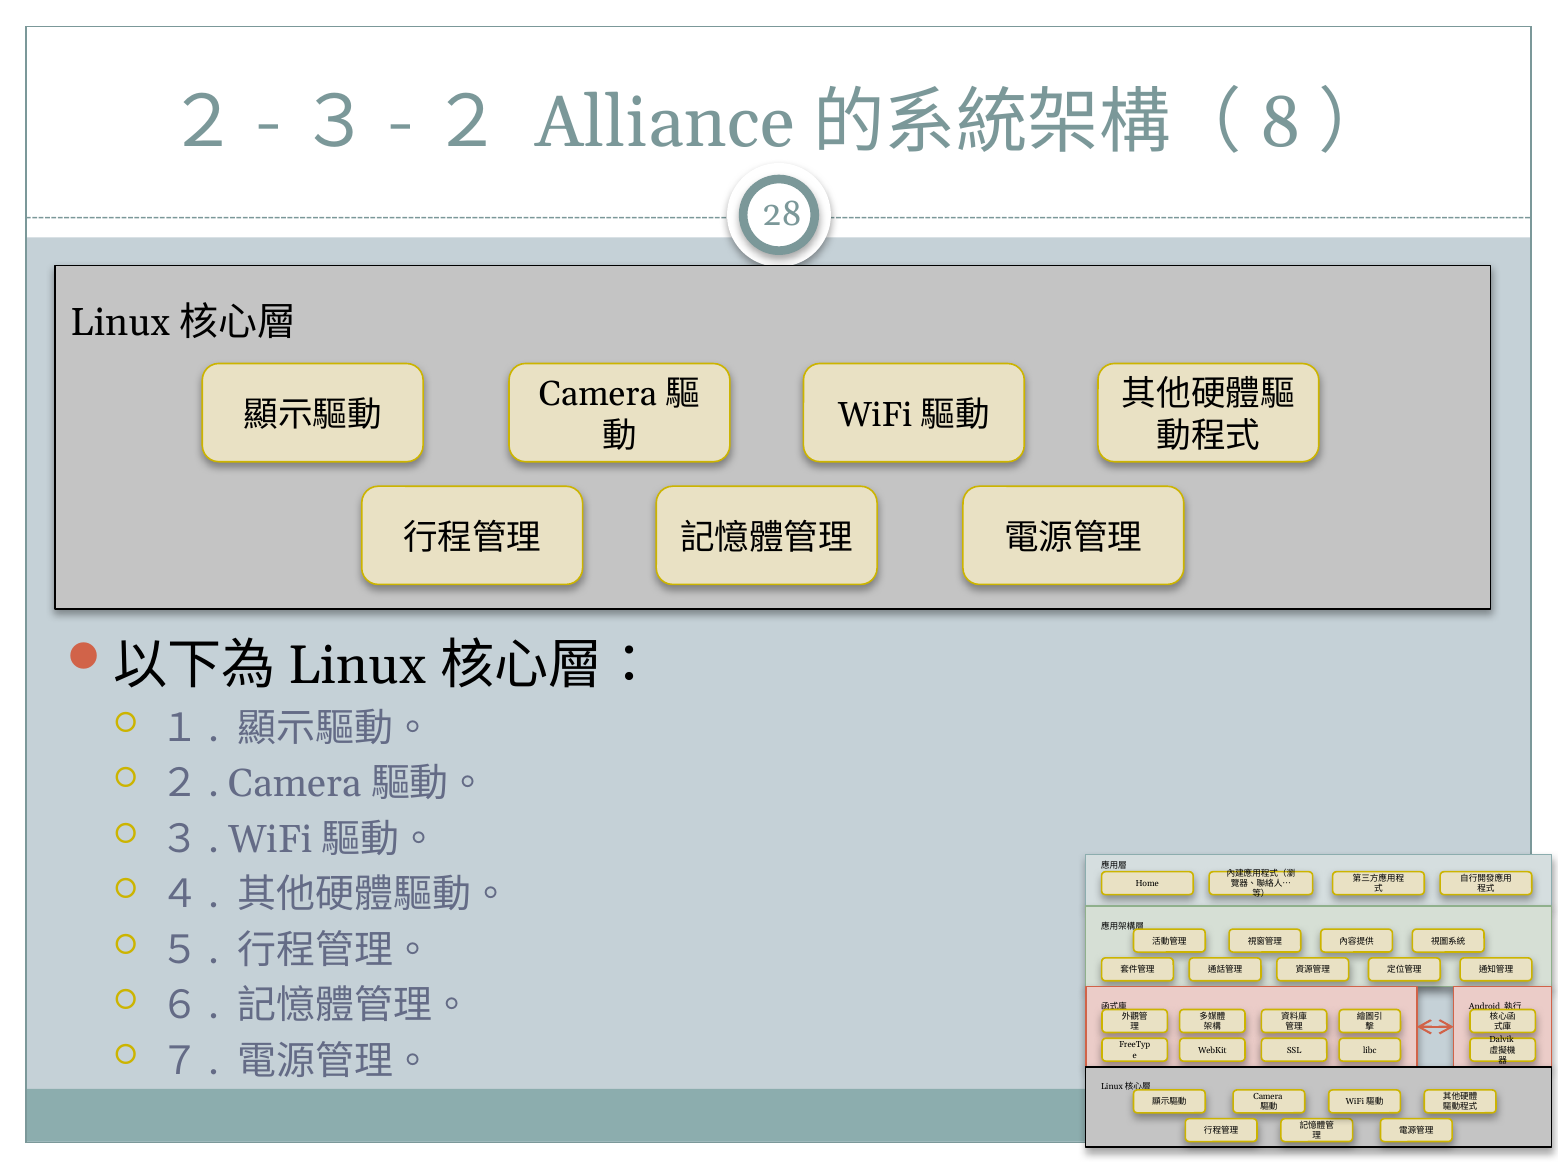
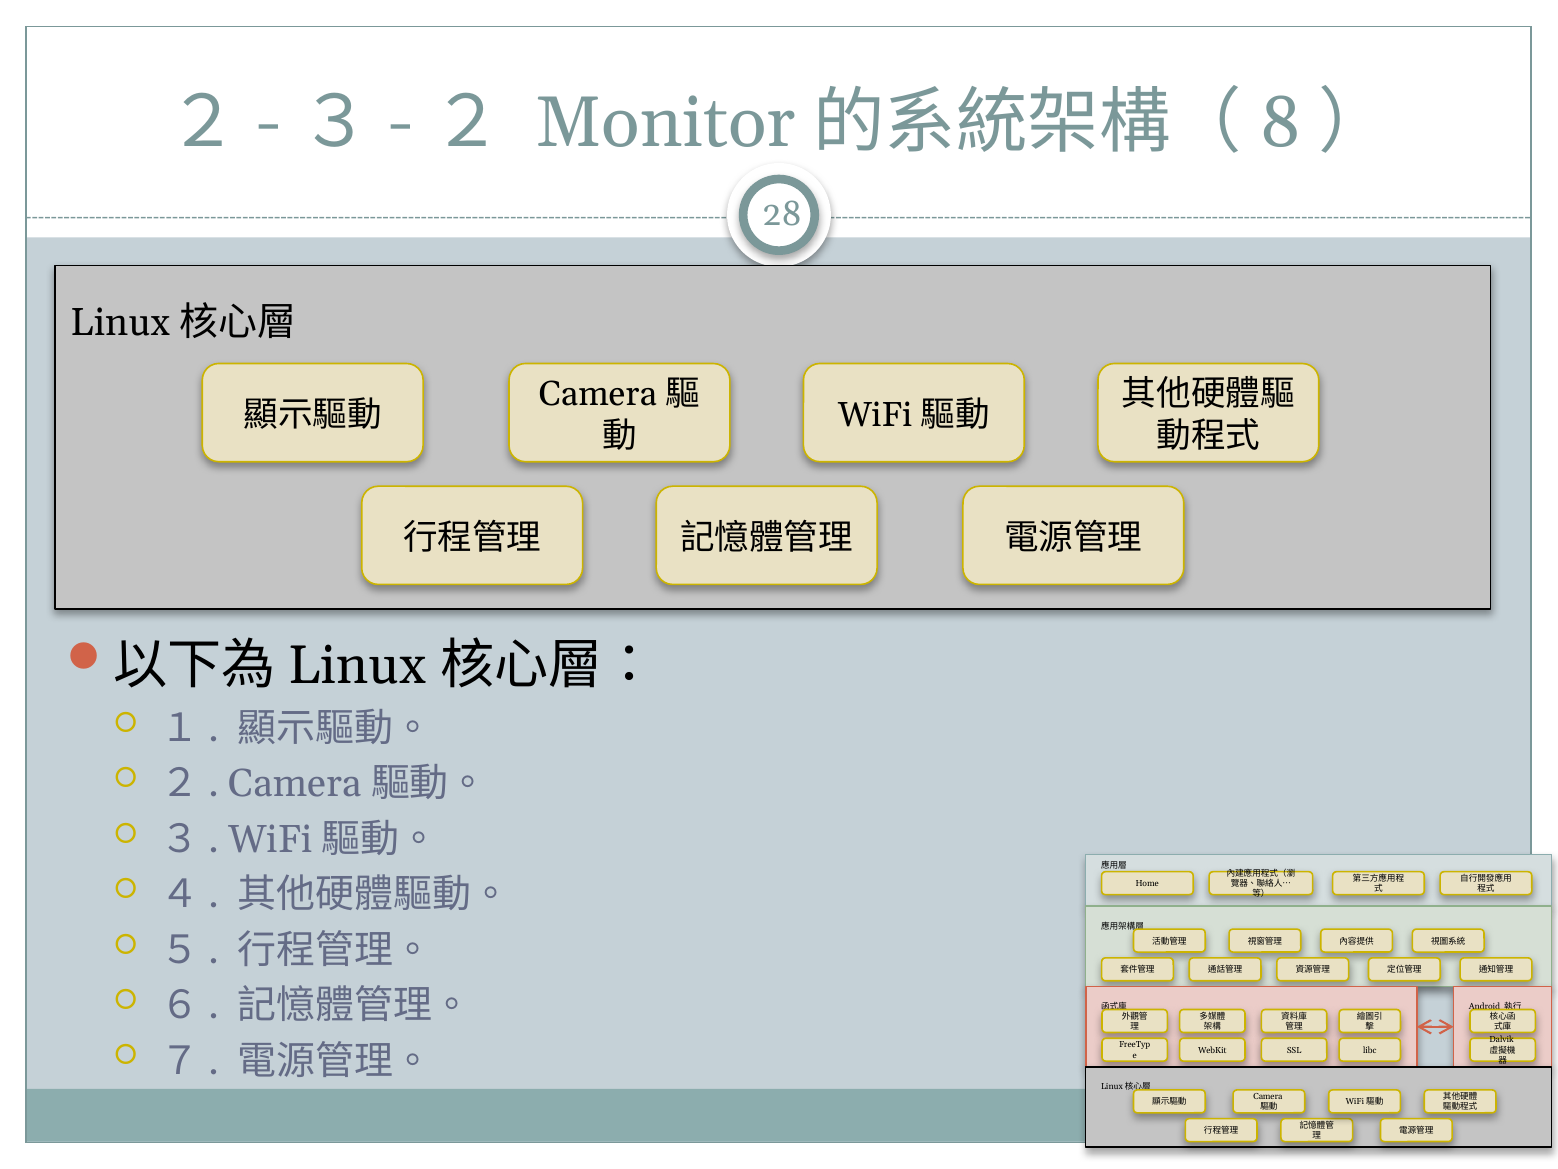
Alliance: Alliance -> Monitor
